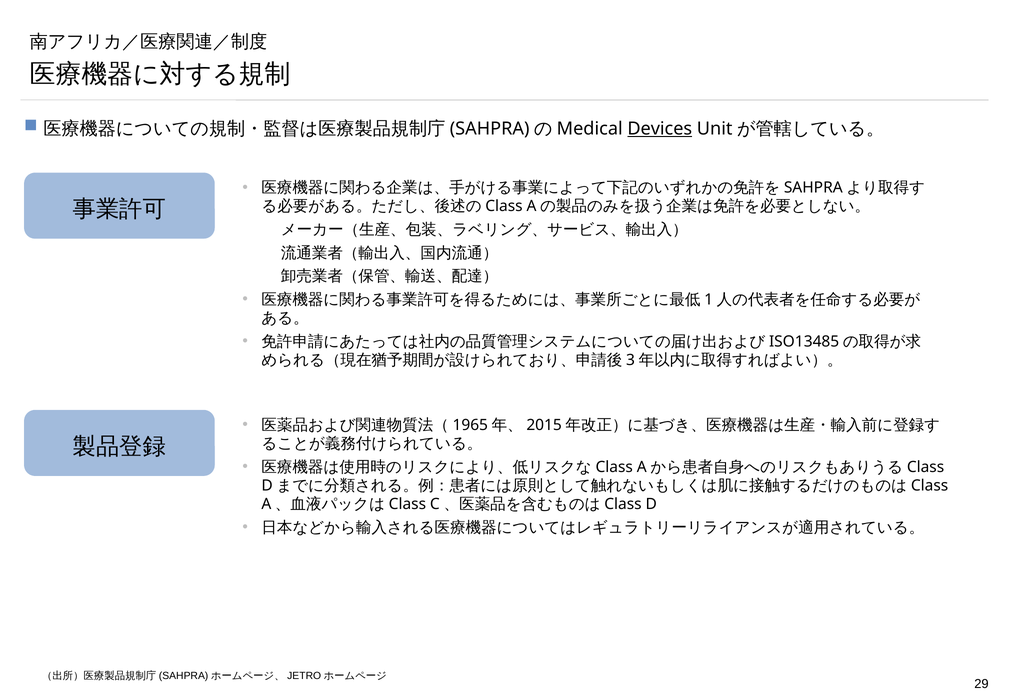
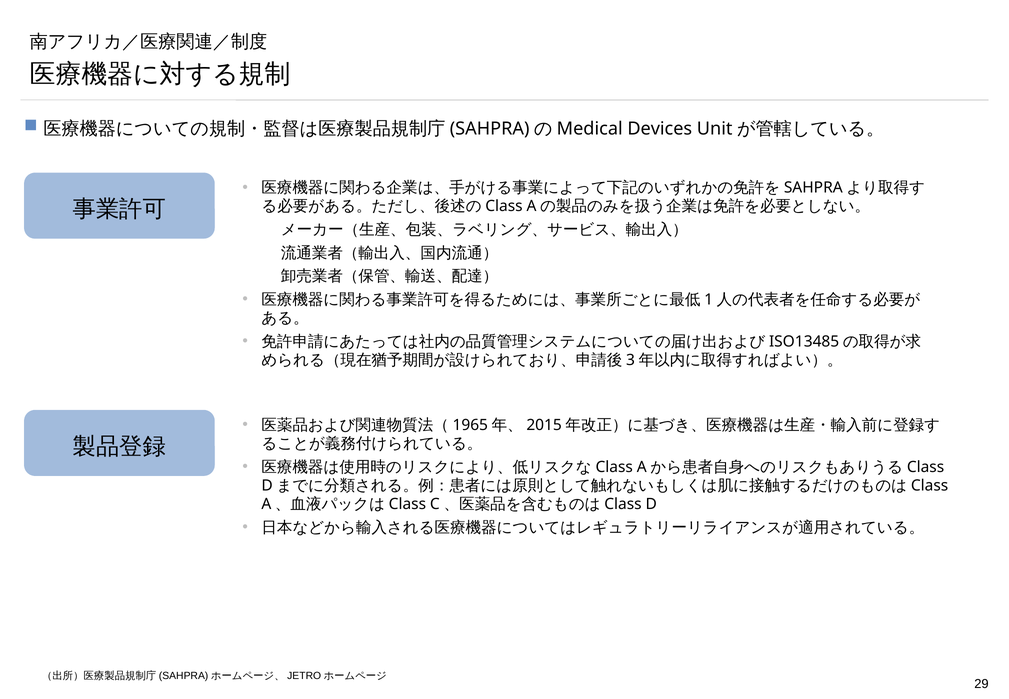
Devices underline: present -> none
